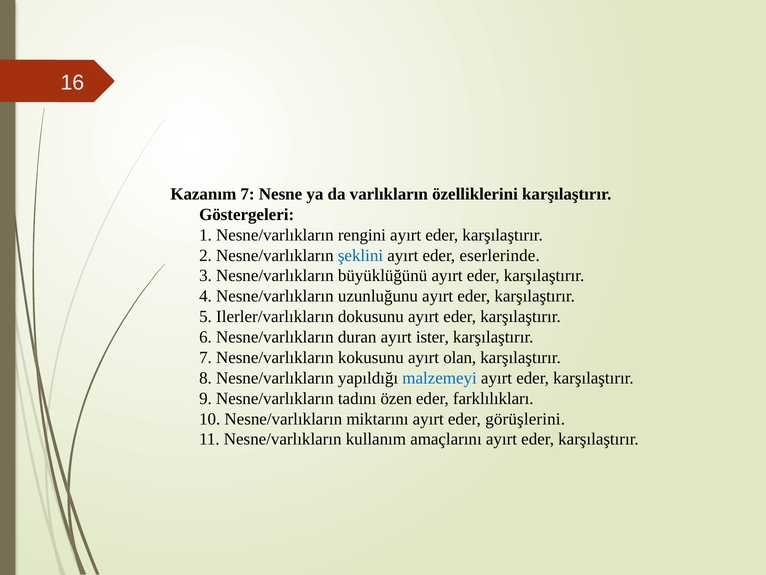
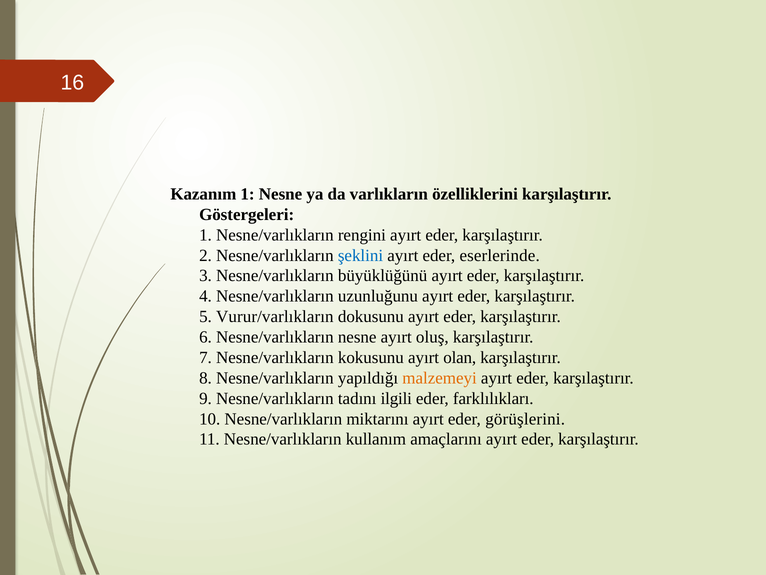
Kazanım 7: 7 -> 1
Ilerler/varlıkların: Ilerler/varlıkların -> Vurur/varlıkların
Nesne/varlıkların duran: duran -> nesne
ister: ister -> oluş
malzemeyi colour: blue -> orange
özen: özen -> ilgili
